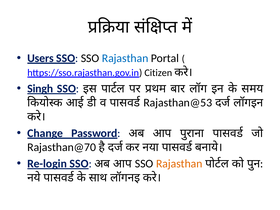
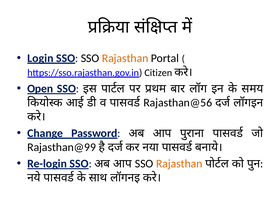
Users: Users -> Login
Rajasthan at (125, 58) colour: blue -> orange
Singh: Singh -> Open
Rajasthan@53: Rajasthan@53 -> Rajasthan@56
Rajasthan@70: Rajasthan@70 -> Rajasthan@99
